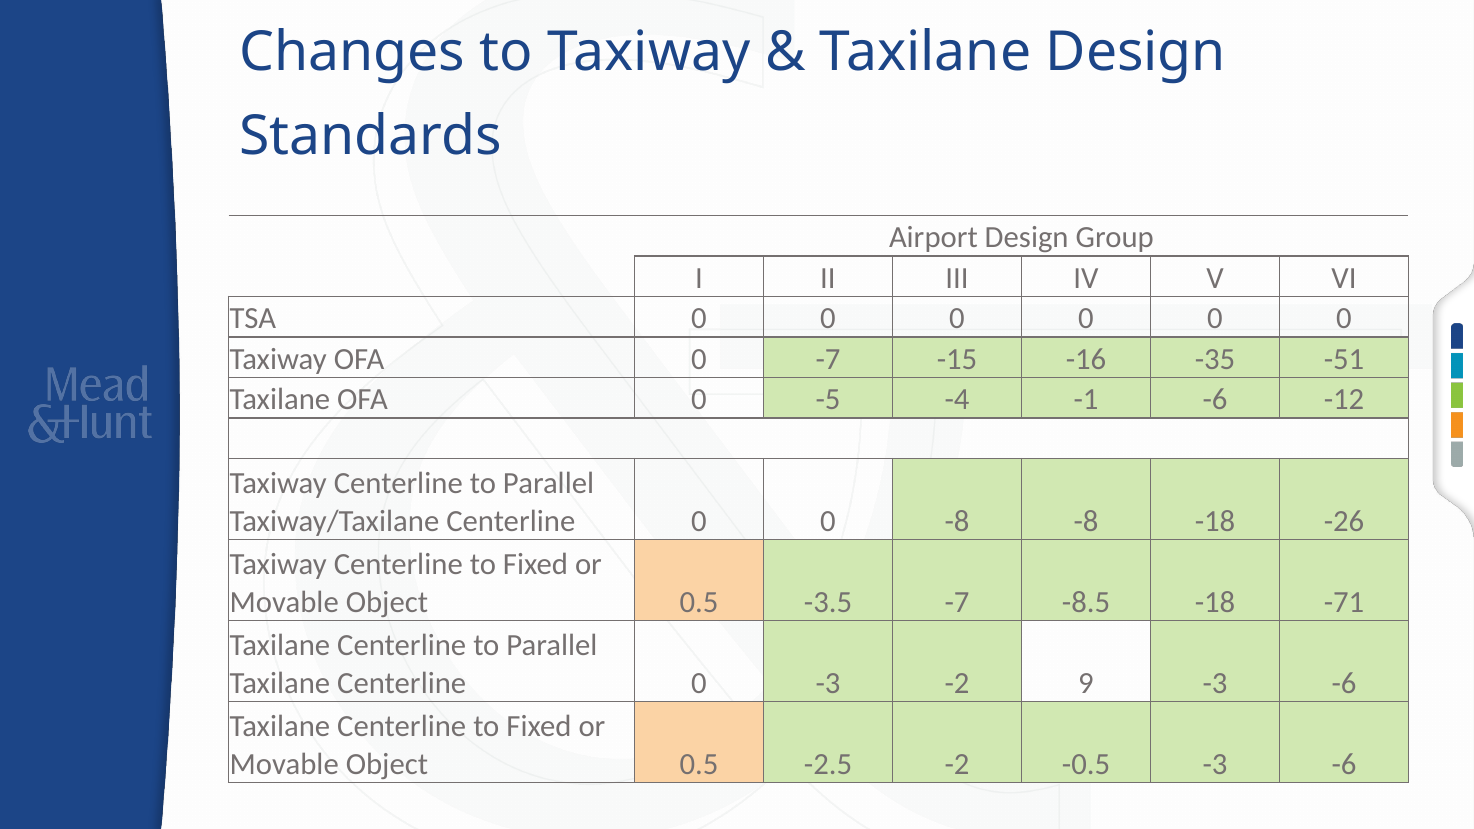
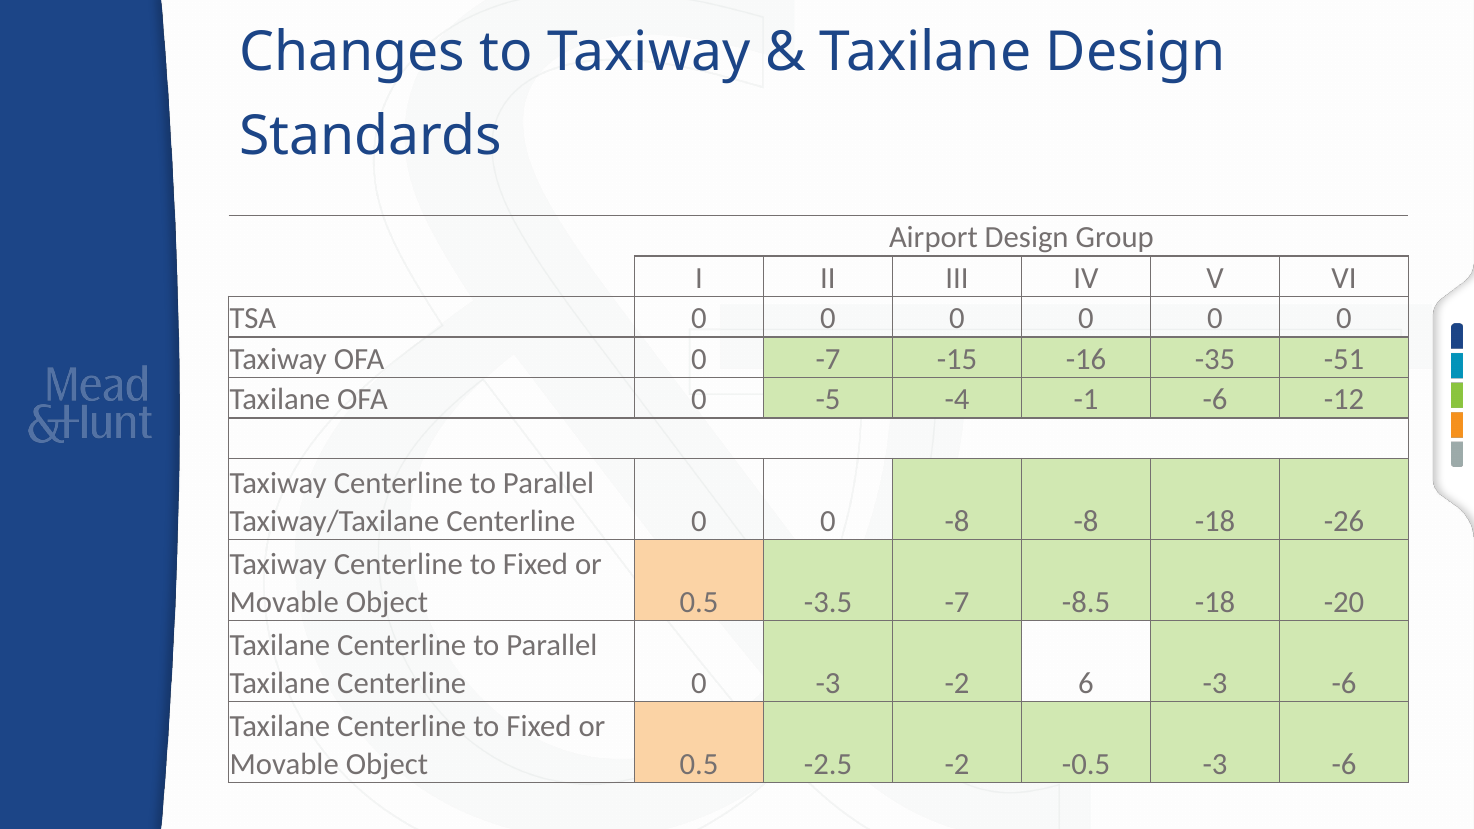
-71: -71 -> -20
9: 9 -> 6
